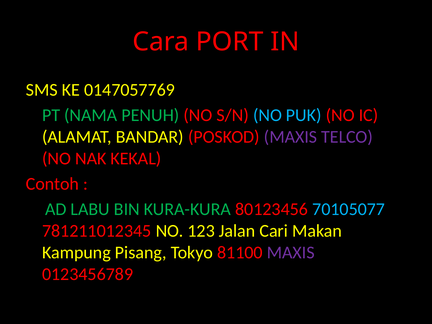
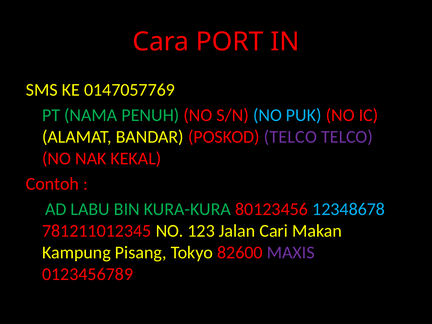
POSKOD MAXIS: MAXIS -> TELCO
70105077: 70105077 -> 12348678
81100: 81100 -> 82600
